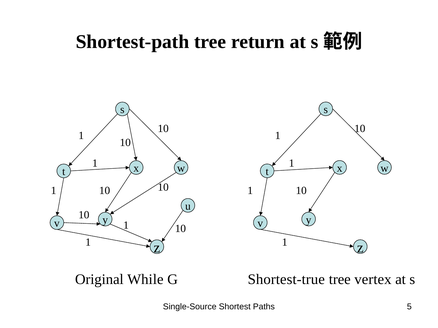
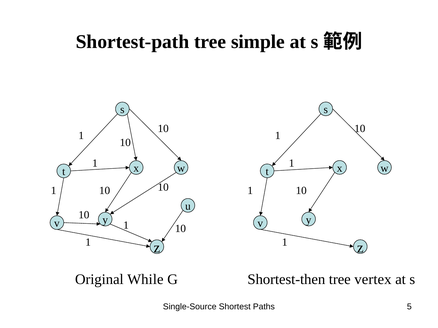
return: return -> simple
Shortest-true: Shortest-true -> Shortest-then
